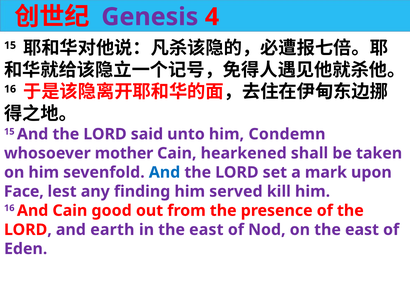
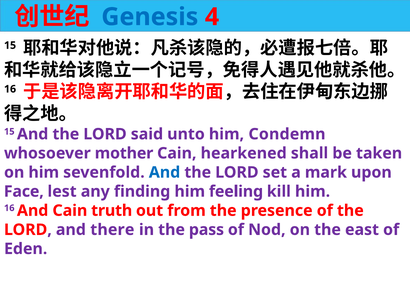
Genesis colour: purple -> blue
served: served -> feeling
good: good -> truth
earth: earth -> there
in the east: east -> pass
